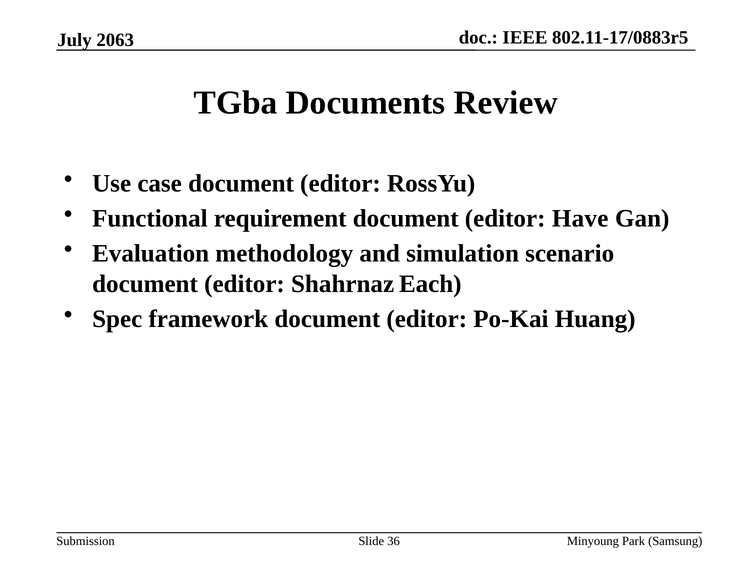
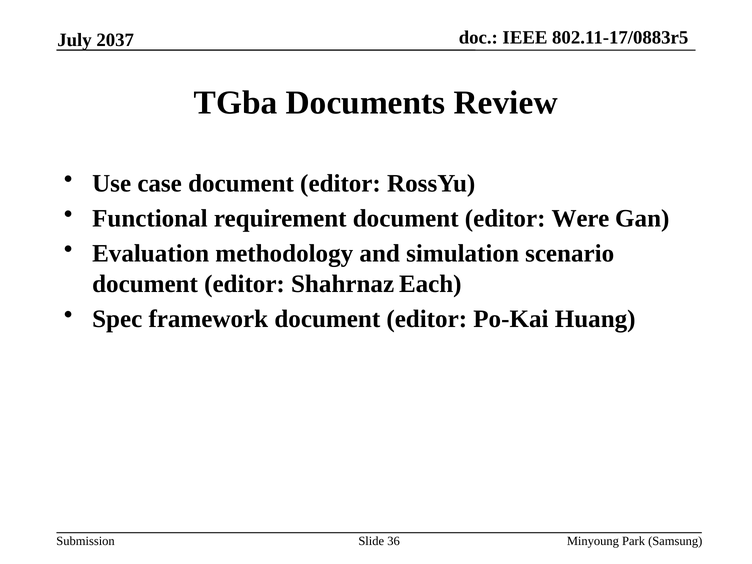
2063: 2063 -> 2037
Have: Have -> Were
